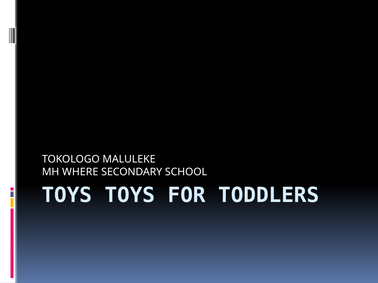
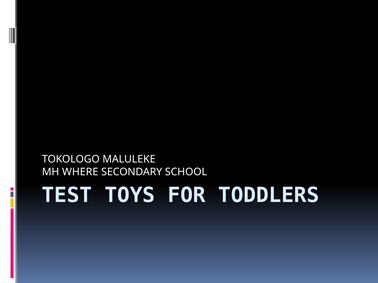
TOYS at (67, 195): TOYS -> TEST
